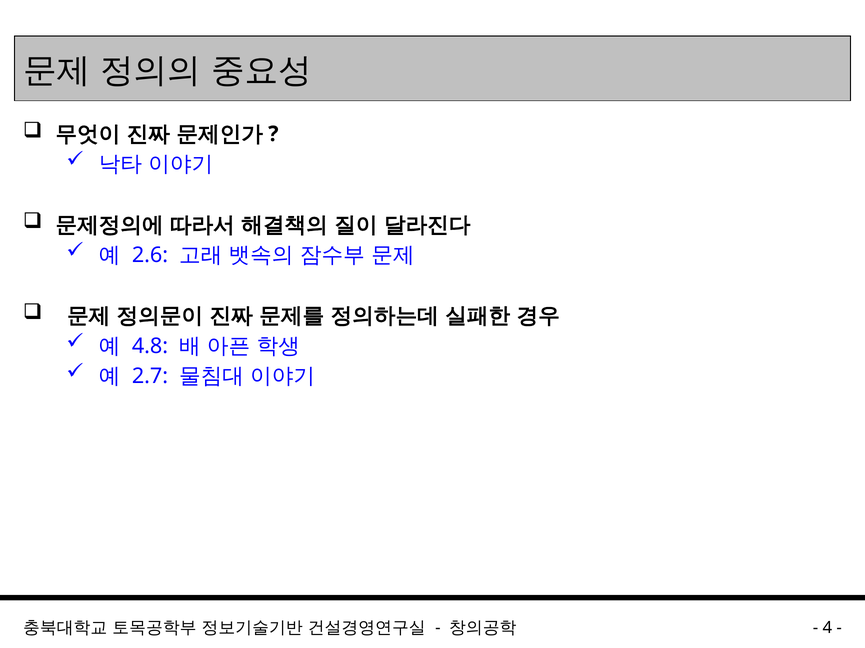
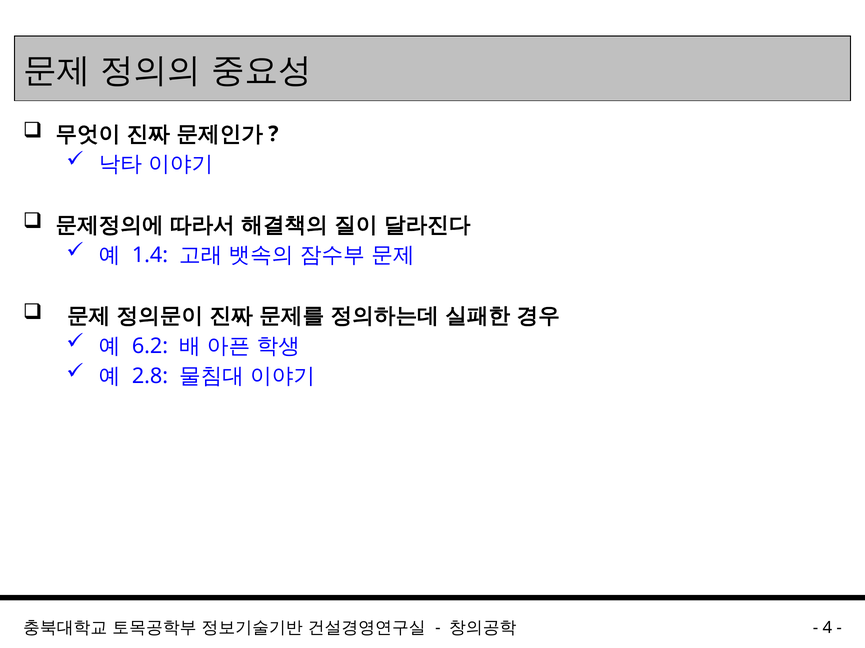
2.6: 2.6 -> 1.4
4.8: 4.8 -> 6.2
2.7: 2.7 -> 2.8
